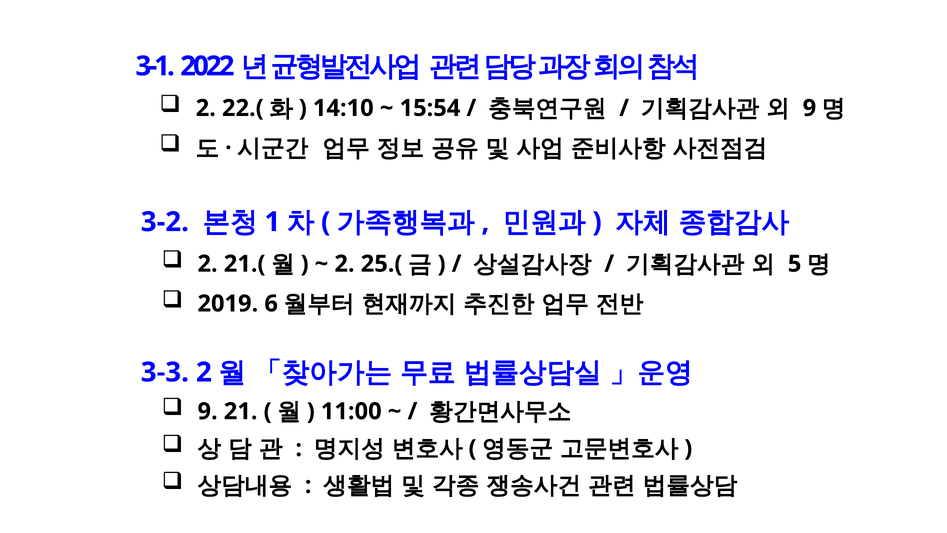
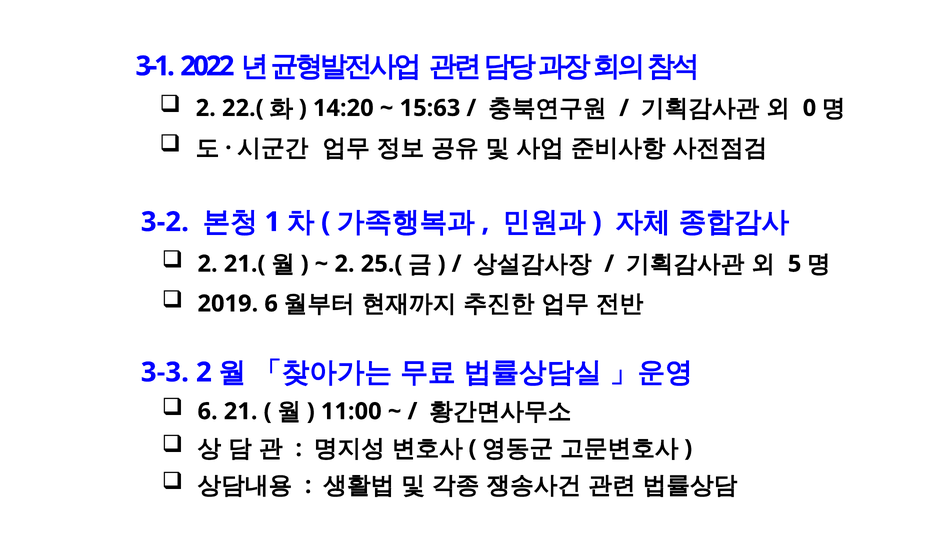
14:10: 14:10 -> 14:20
15:54: 15:54 -> 15:63
9 at (809, 108): 9 -> 0
9 at (208, 411): 9 -> 6
